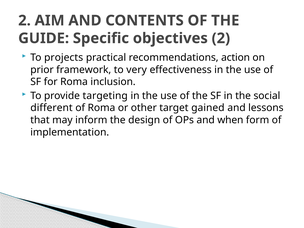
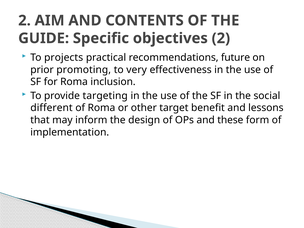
action: action -> future
framework: framework -> promoting
gained: gained -> benefit
when: when -> these
